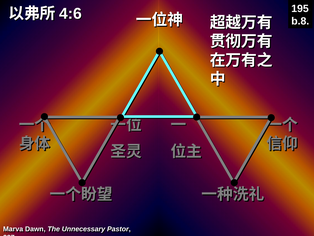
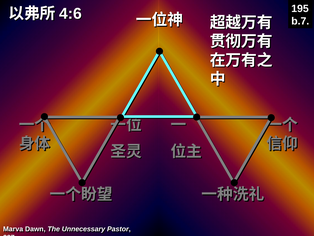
b.8: b.8 -> b.7
